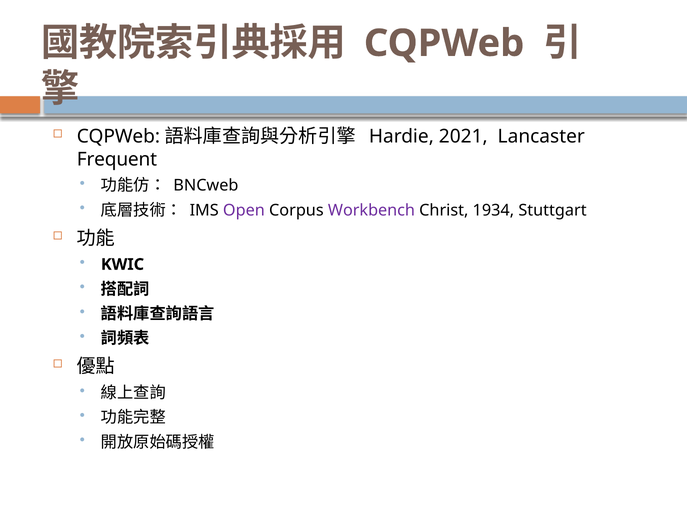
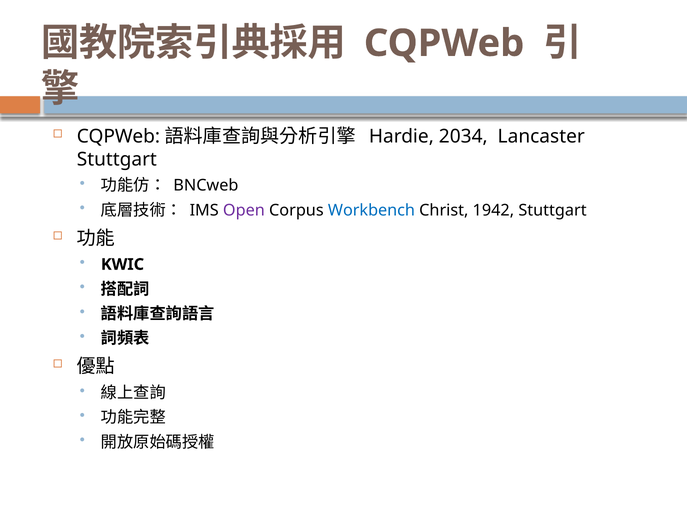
2021: 2021 -> 2034
Frequent at (117, 159): Frequent -> Stuttgart
Workbench colour: purple -> blue
1934: 1934 -> 1942
